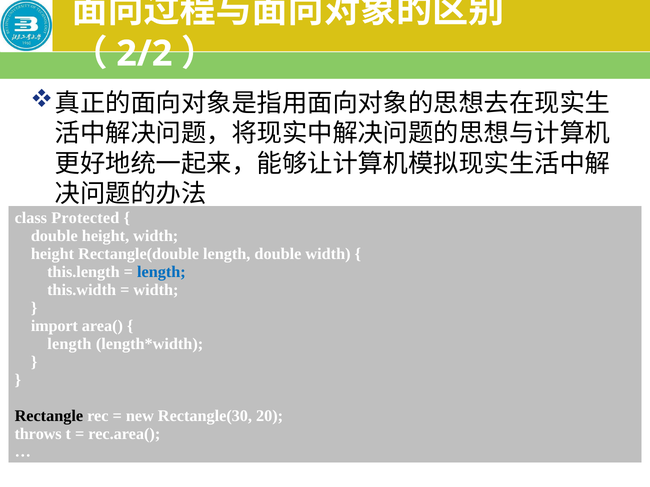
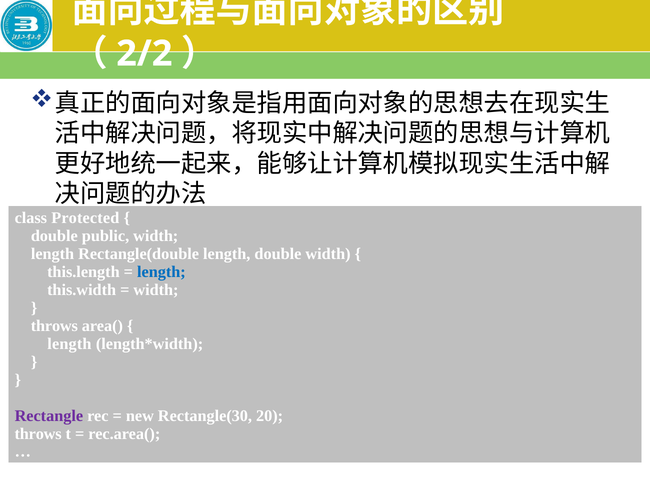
double height: height -> public
height at (53, 254): height -> length
import at (54, 326): import -> throws
Rectangle colour: black -> purple
